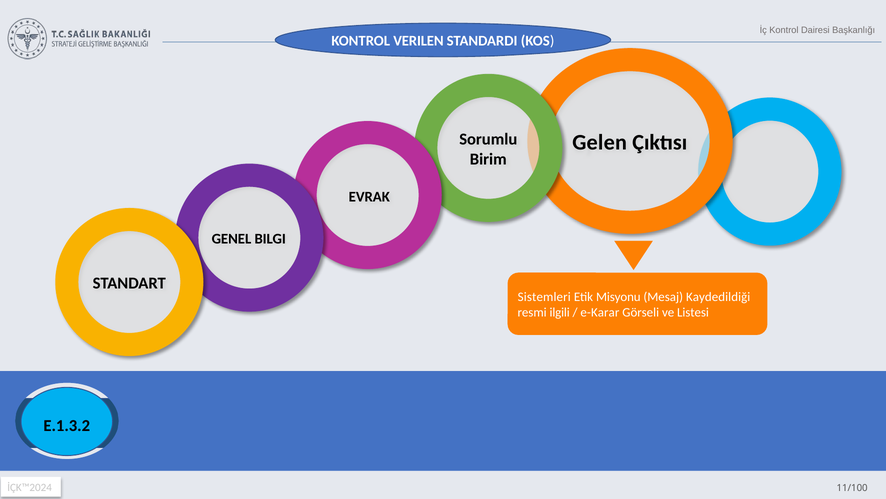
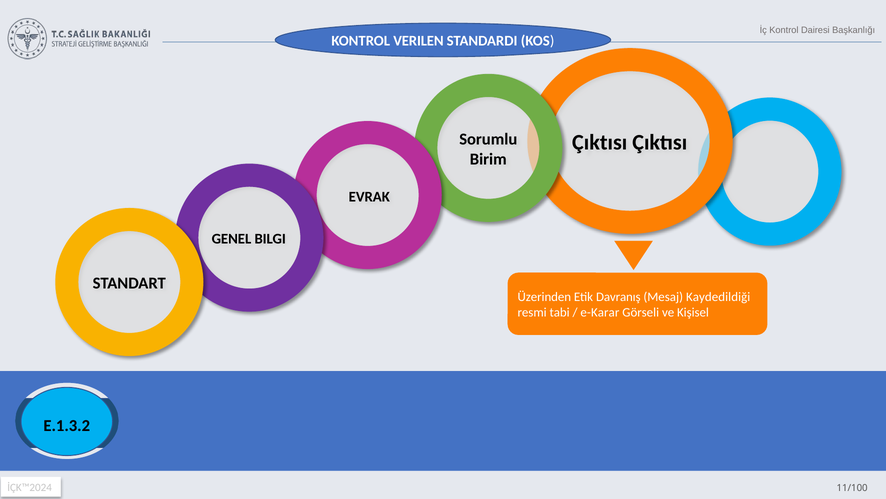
Gelen at (600, 142): Gelen -> Çıktısı
Sistemleri: Sistemleri -> Üzerinden
Misyonu: Misyonu -> Davranış
ilgili: ilgili -> tabi
Listesi: Listesi -> Kişisel
